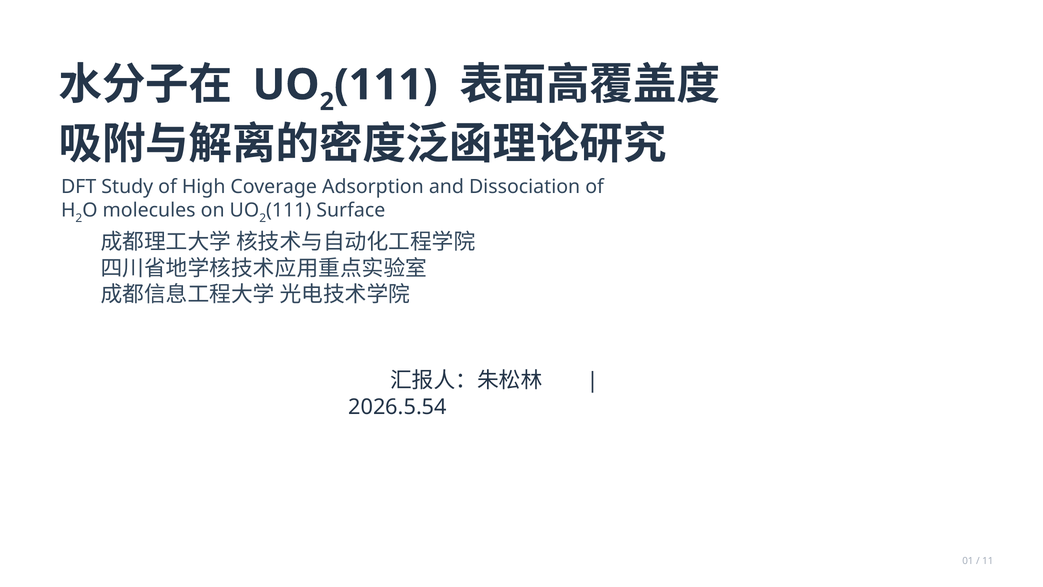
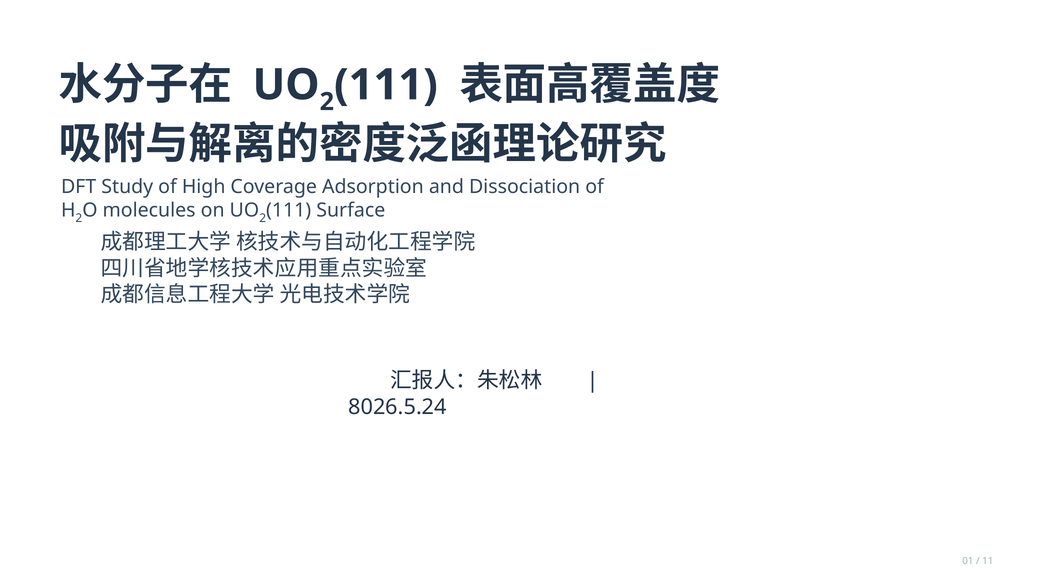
2026.5.54: 2026.5.54 -> 8026.5.24
